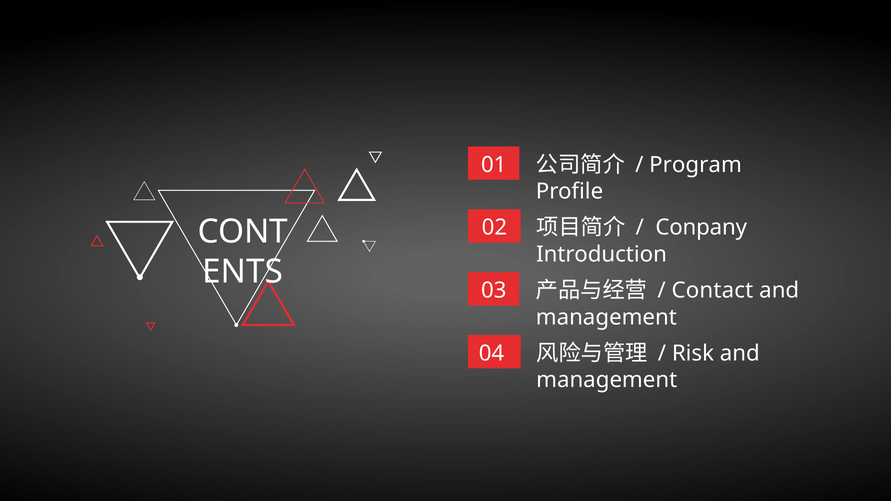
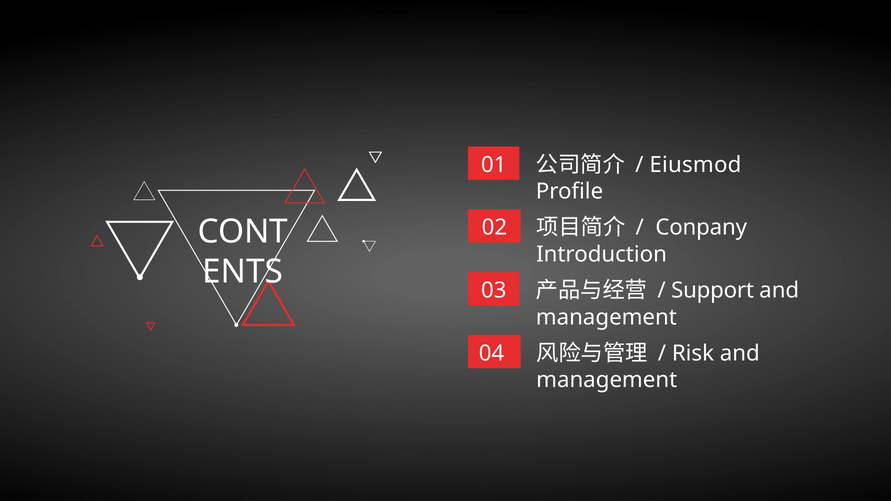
Program: Program -> Eiusmod
Contact: Contact -> Support
